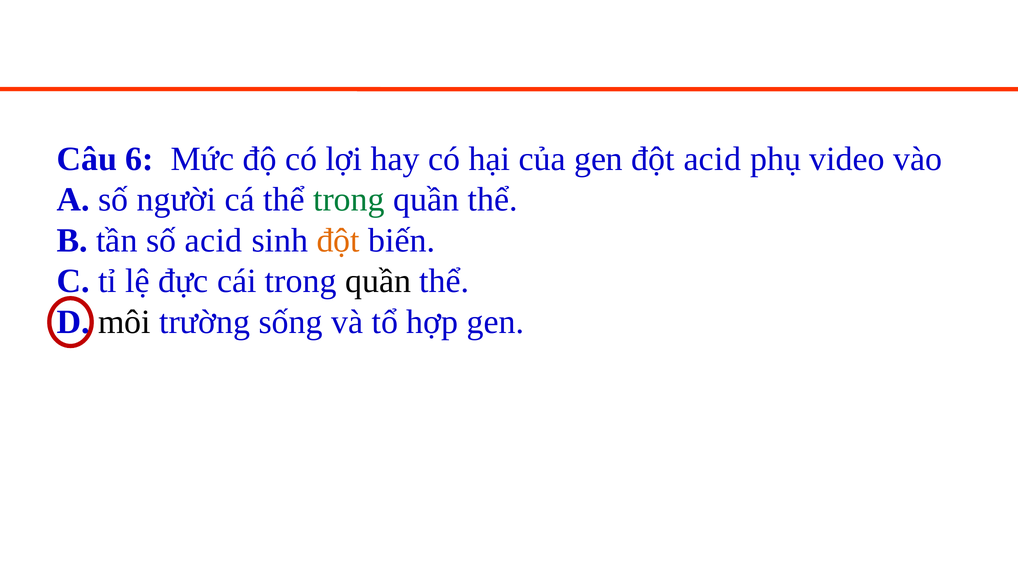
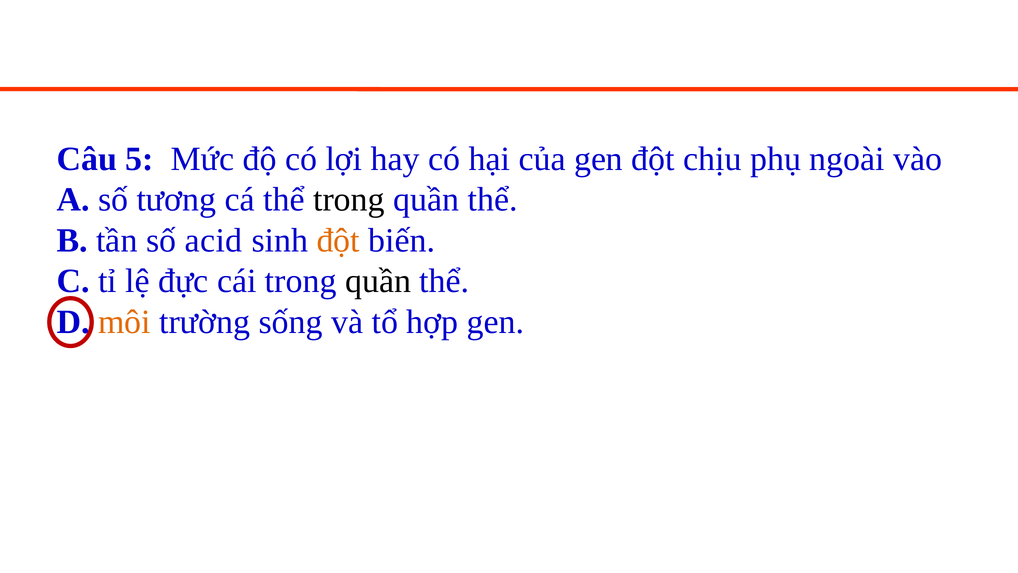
6: 6 -> 5
đột acid: acid -> chịu
video: video -> ngoài
người: người -> tương
trong at (349, 200) colour: green -> black
môi colour: black -> orange
